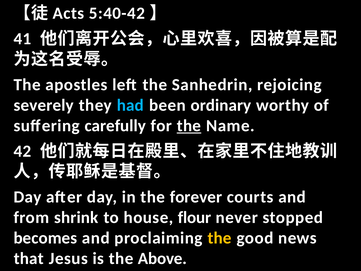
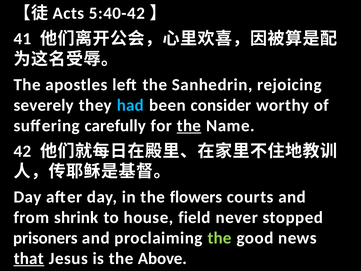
ordinary: ordinary -> consider
forever: forever -> flowers
flour: flour -> field
becomes: becomes -> prisoners
the at (219, 238) colour: yellow -> light green
that underline: none -> present
